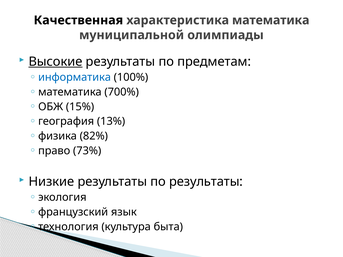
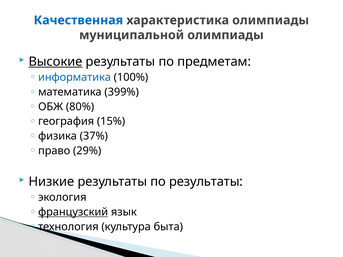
Качественная colour: black -> blue
характеристика математика: математика -> олимпиады
700%: 700% -> 399%
15%: 15% -> 80%
13%: 13% -> 15%
82%: 82% -> 37%
73%: 73% -> 29%
французский underline: none -> present
